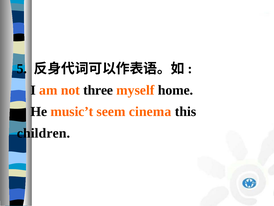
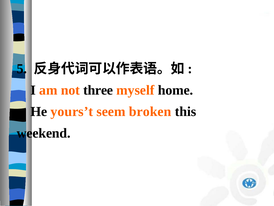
music’t: music’t -> yours’t
cinema: cinema -> broken
children: children -> weekend
